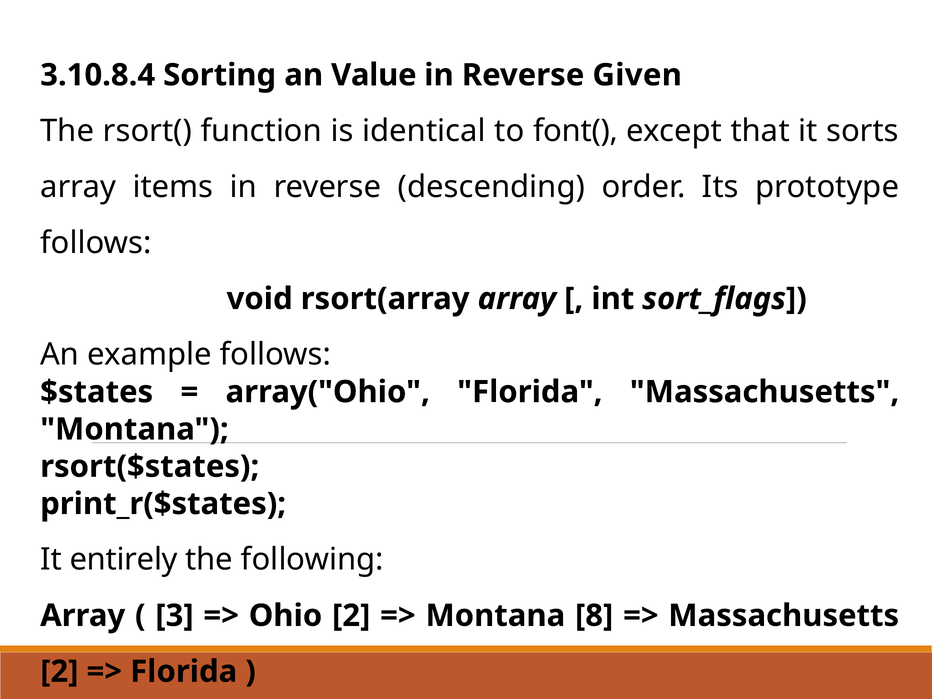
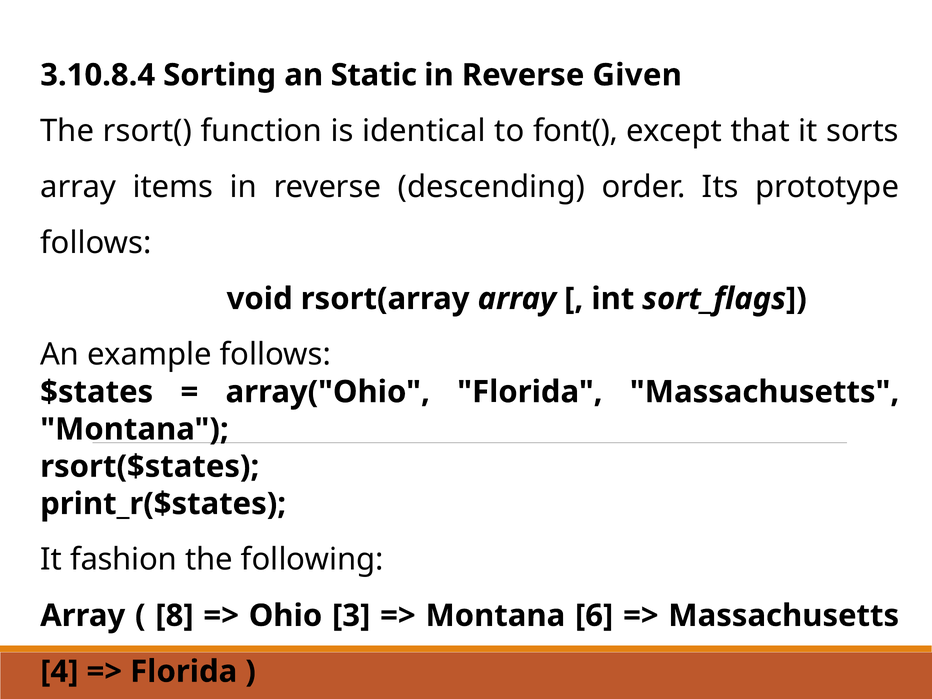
Value: Value -> Static
entirely: entirely -> fashion
3: 3 -> 8
Ohio 2: 2 -> 3
8: 8 -> 6
2 at (59, 672): 2 -> 4
